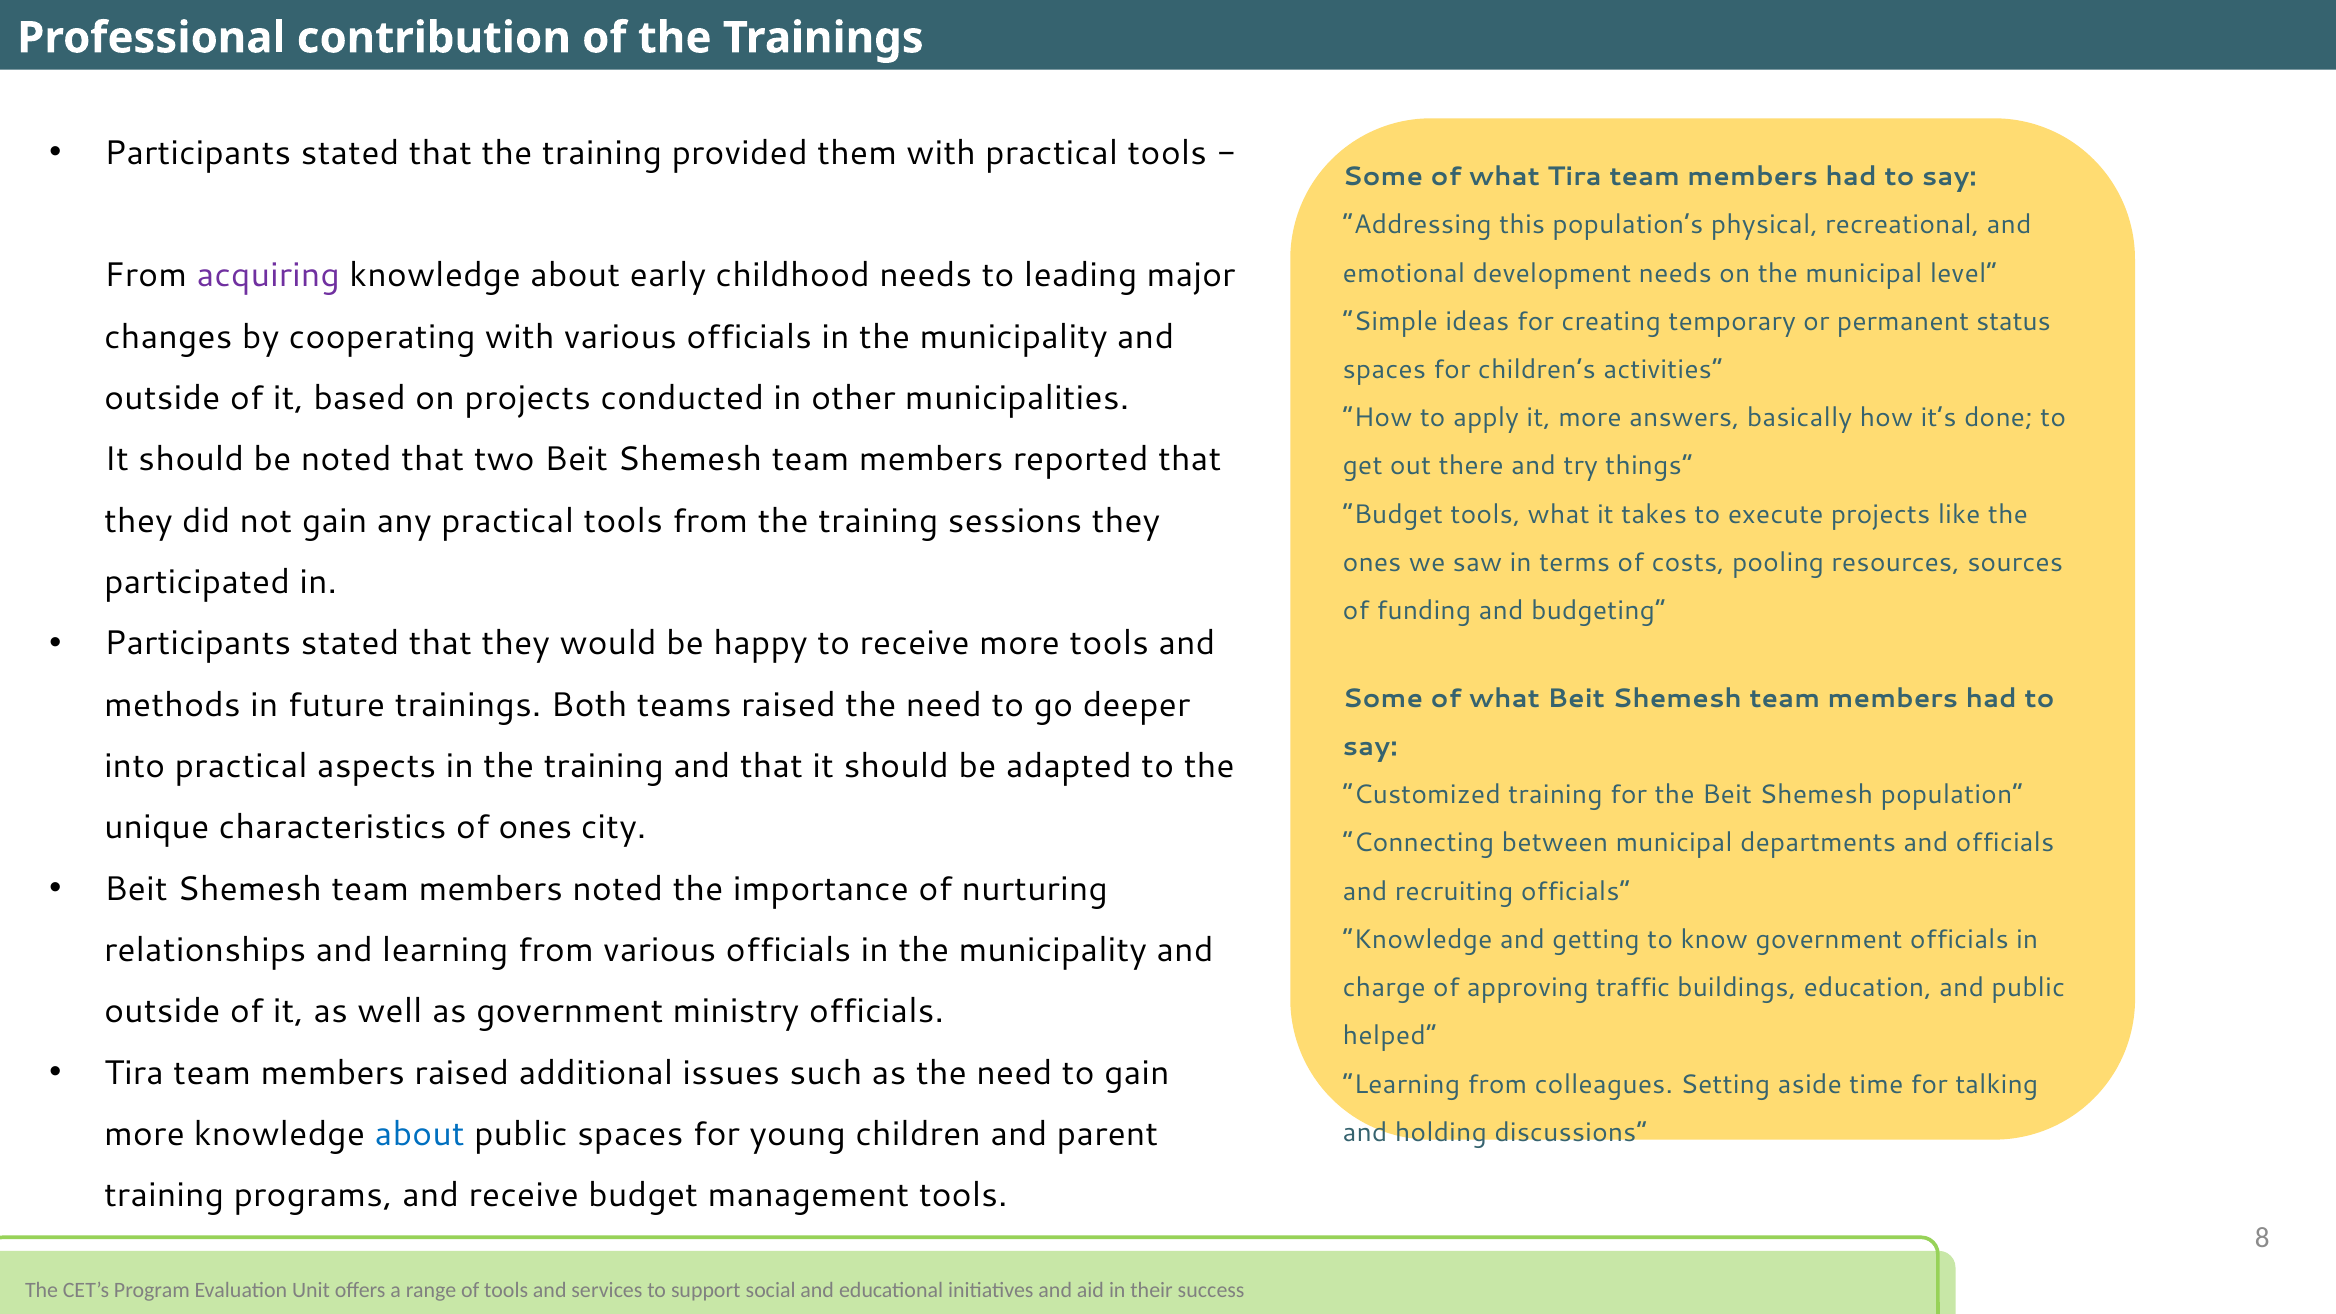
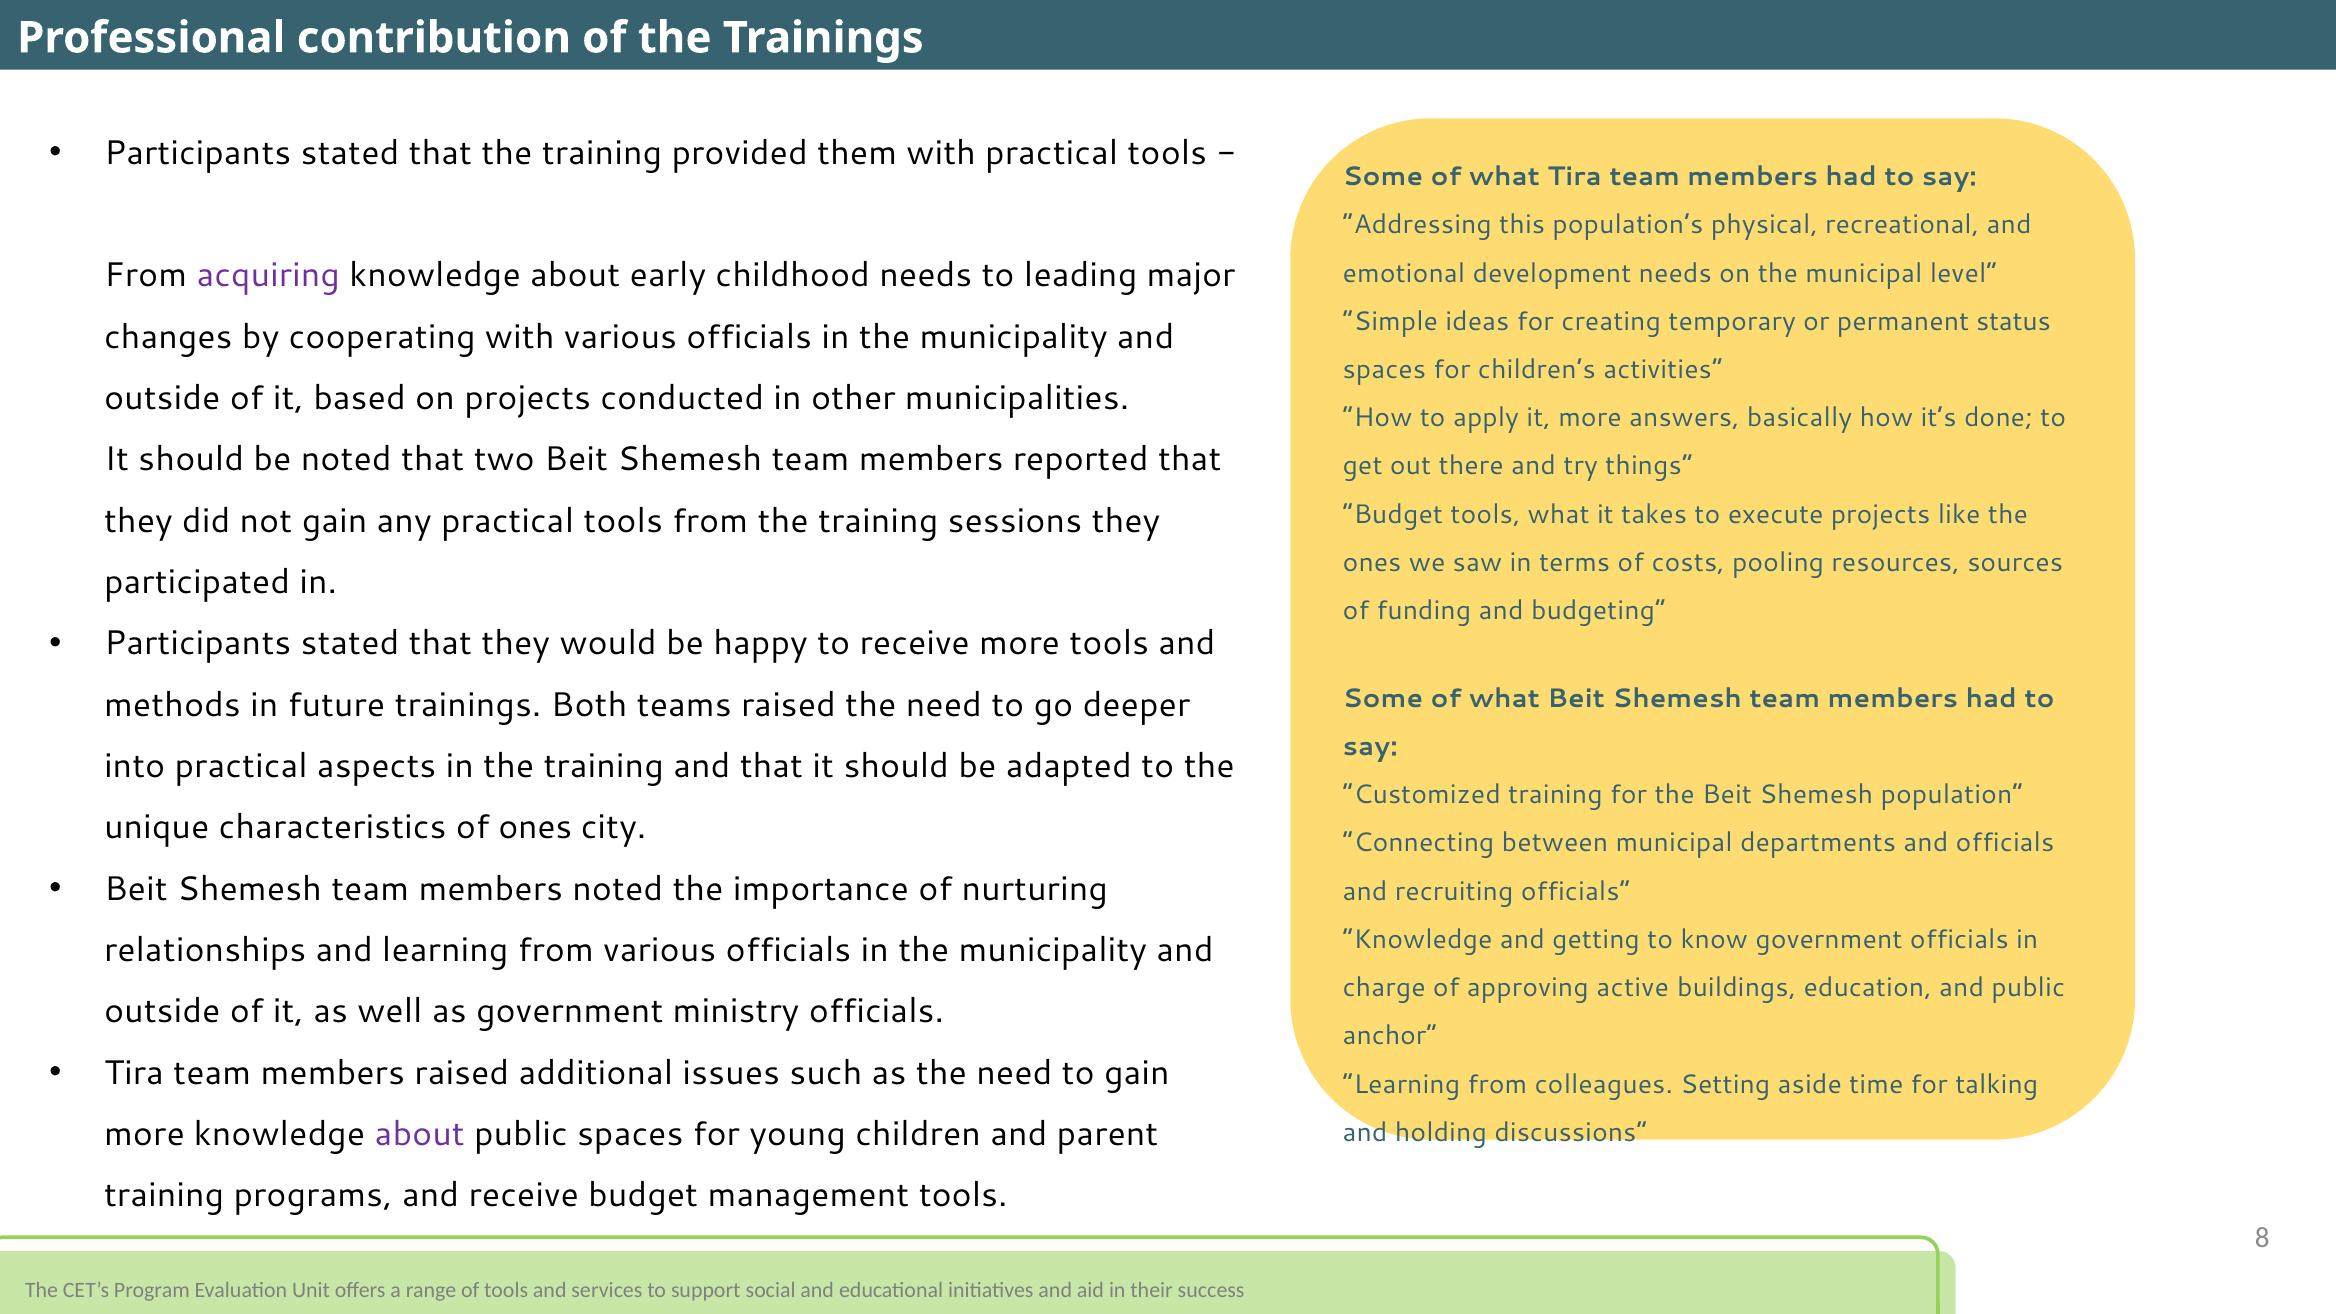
traffic: traffic -> active
helped: helped -> anchor
about at (420, 1134) colour: blue -> purple
